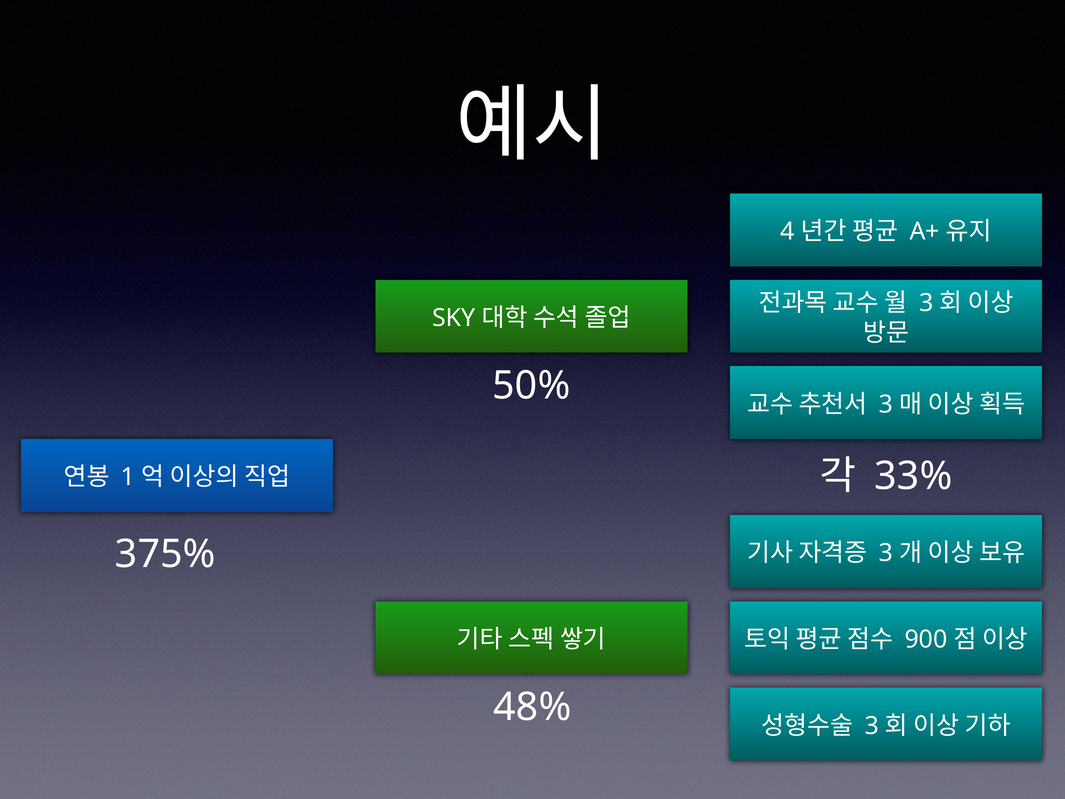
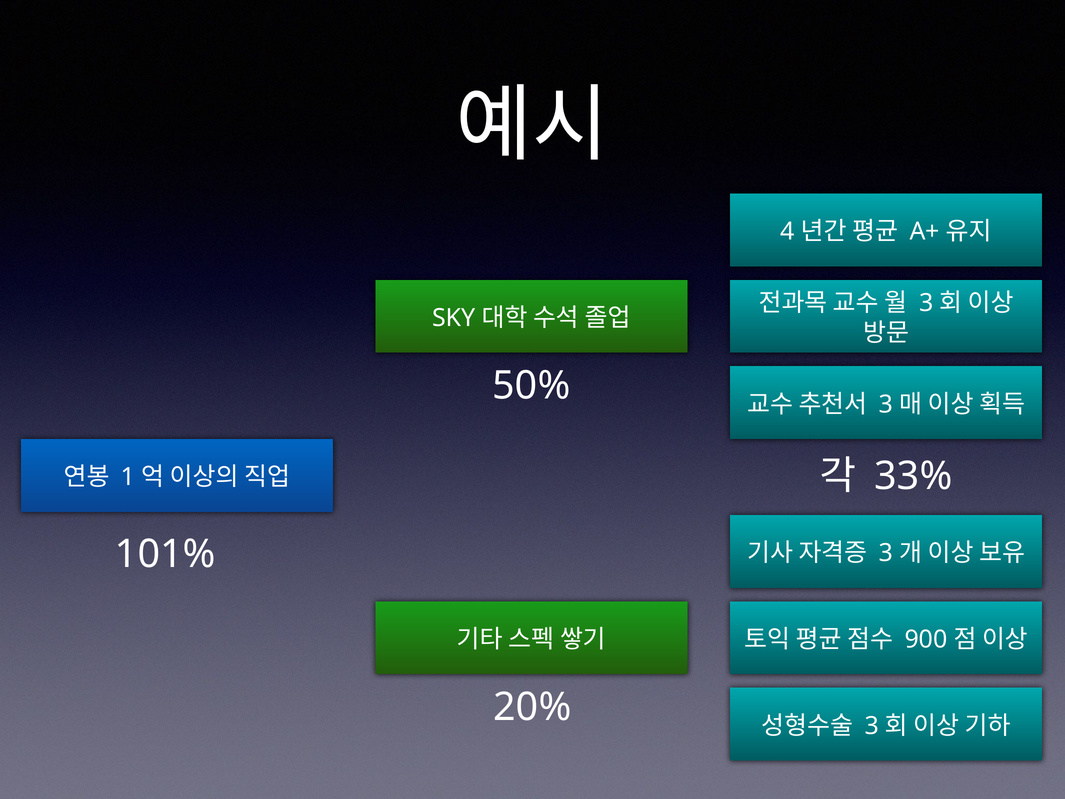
375%: 375% -> 101%
48%: 48% -> 20%
